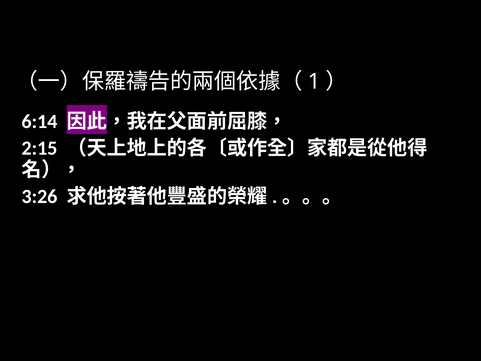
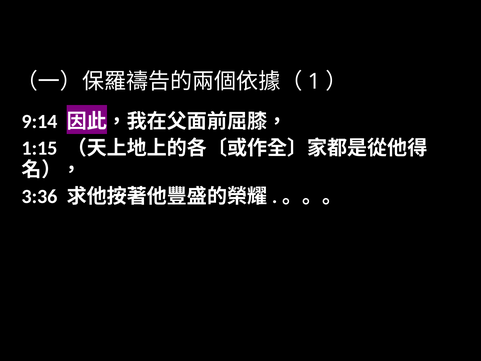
6:14: 6:14 -> 9:14
2:15: 2:15 -> 1:15
3:26: 3:26 -> 3:36
